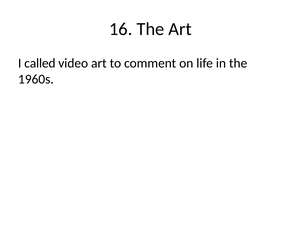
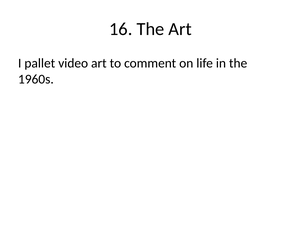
called: called -> pallet
